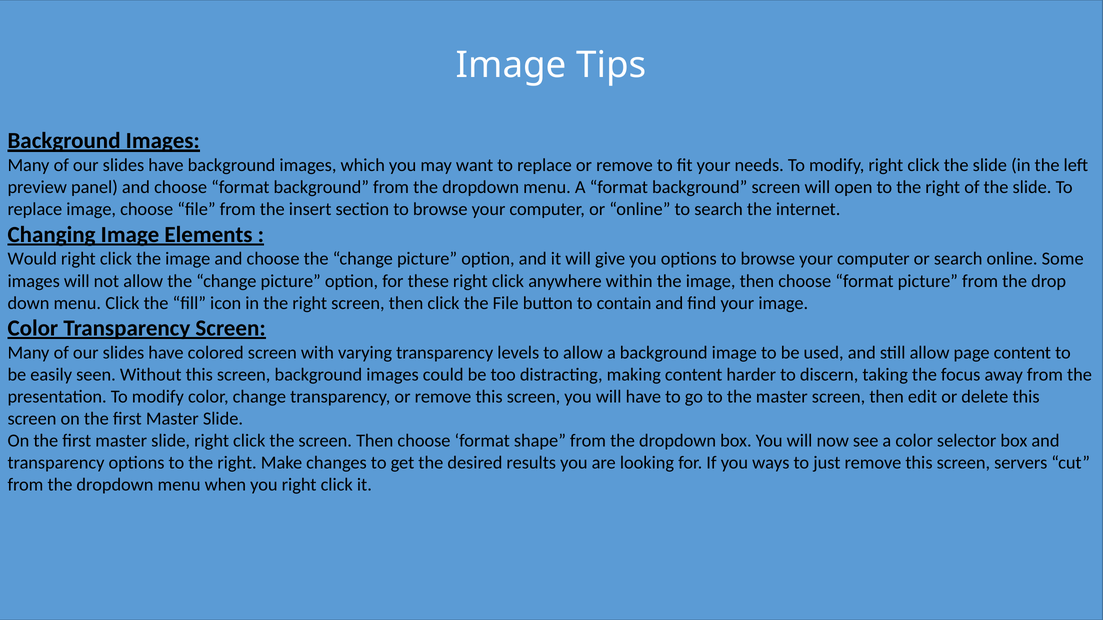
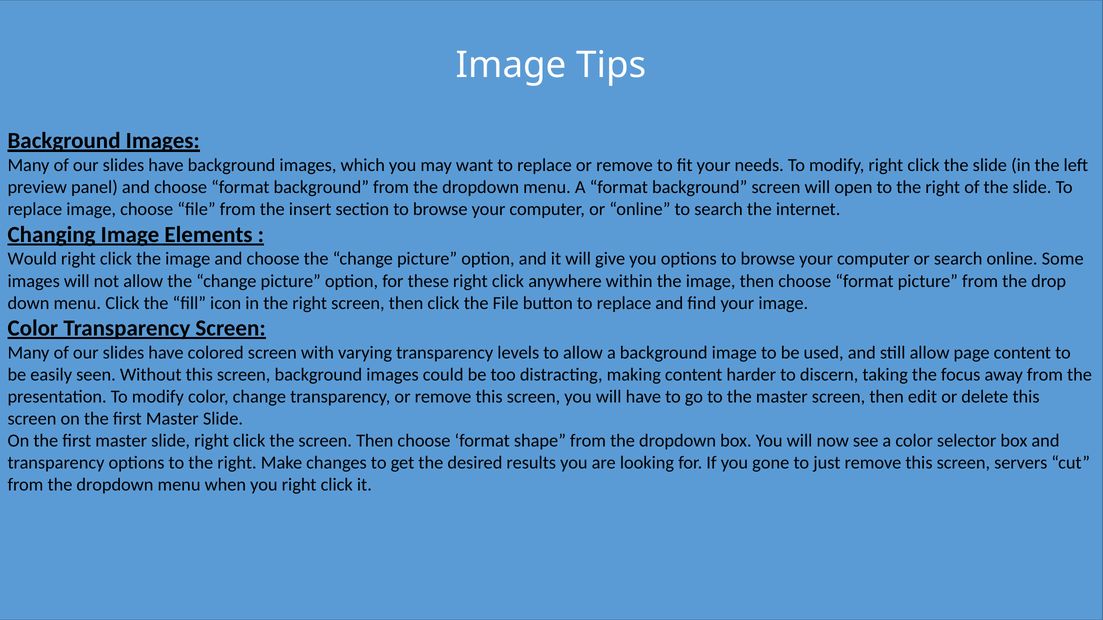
button to contain: contain -> replace
ways: ways -> gone
